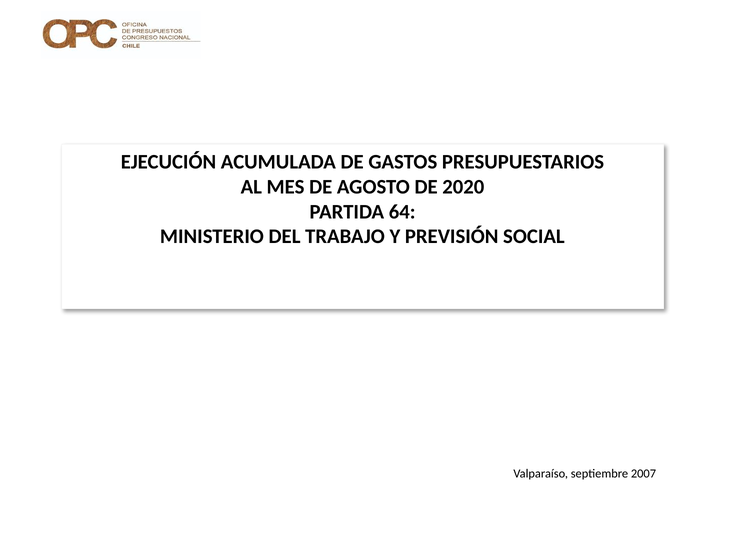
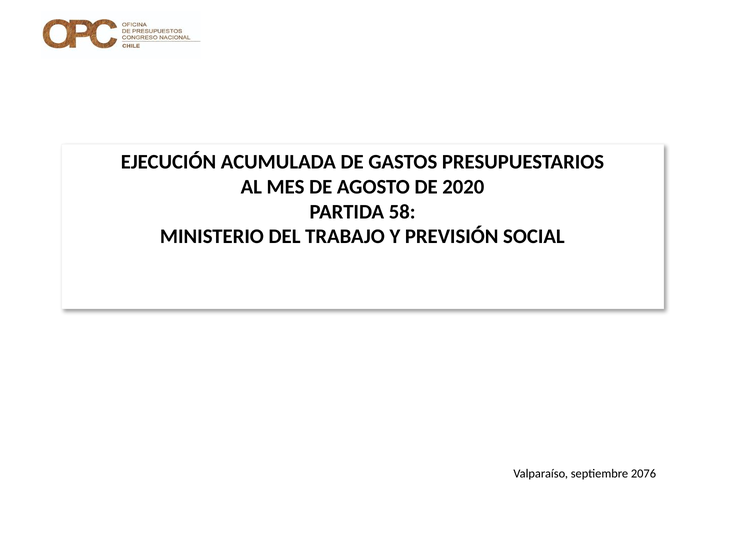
64: 64 -> 58
2007: 2007 -> 2076
